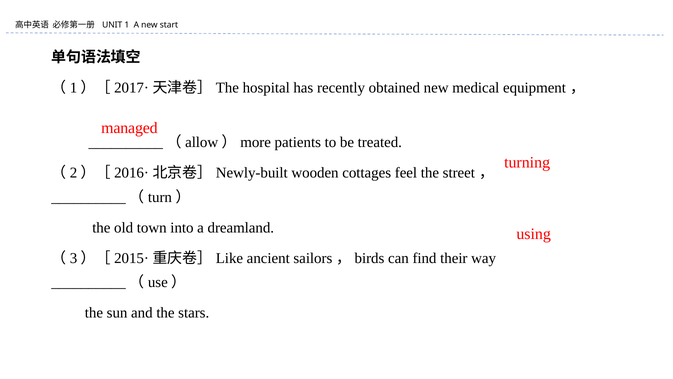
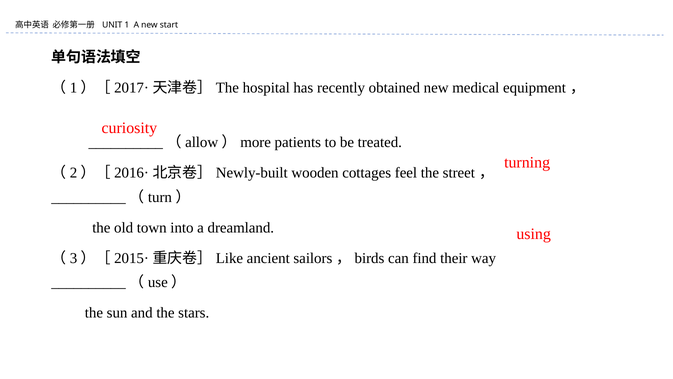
managed: managed -> curiosity
